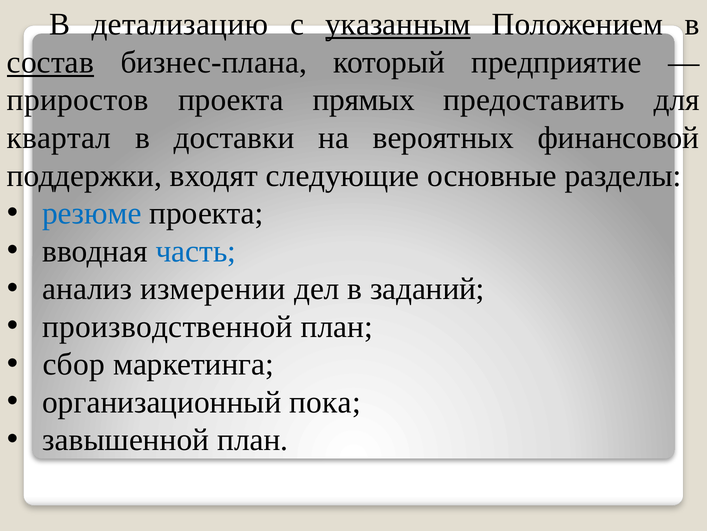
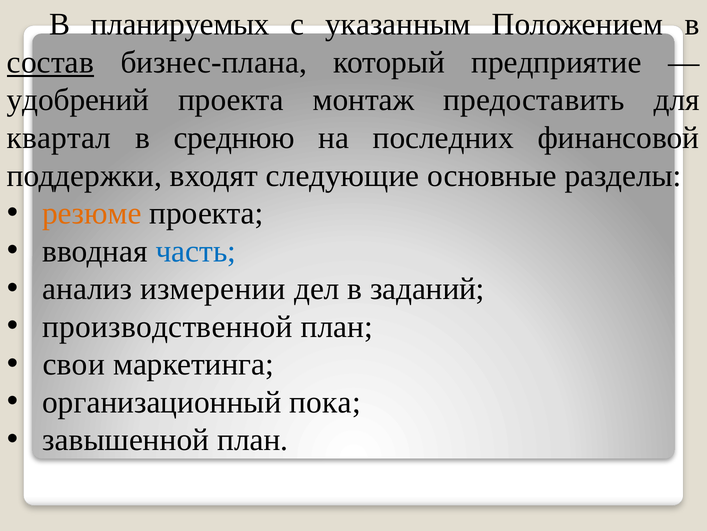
детализацию: детализацию -> планируемых
указанным underline: present -> none
приростов: приростов -> удобрений
прямых: прямых -> монтаж
доставки: доставки -> среднюю
вероятных: вероятных -> последних
резюме colour: blue -> orange
сбор: сбор -> свои
